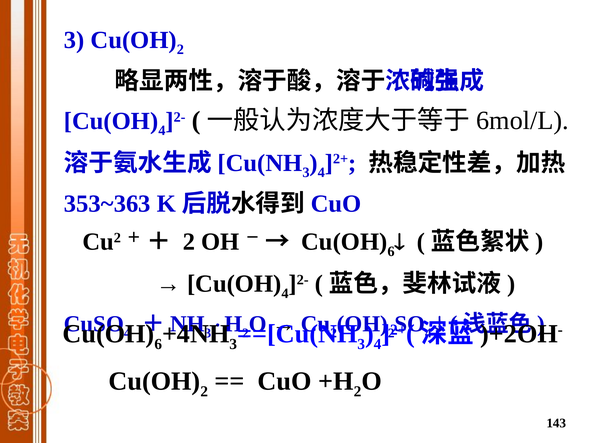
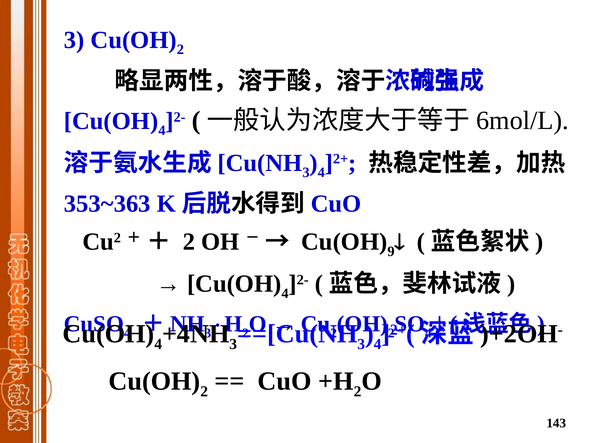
6 at (391, 251): 6 -> 9
6 at (158, 344): 6 -> 4
